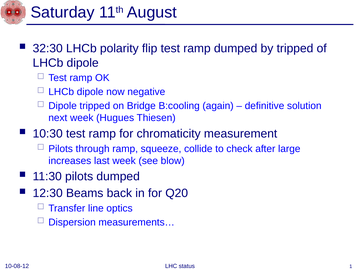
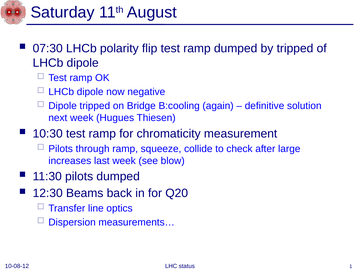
32:30: 32:30 -> 07:30
